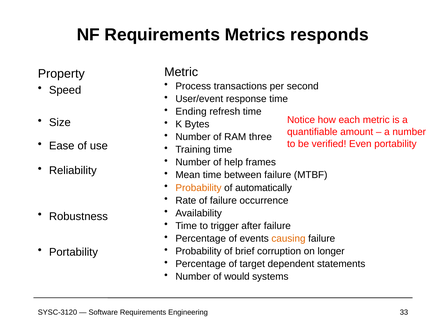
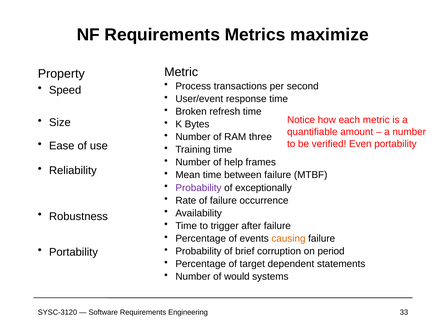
responds: responds -> maximize
Ending: Ending -> Broken
Probability at (198, 187) colour: orange -> purple
automatically: automatically -> exceptionally
longer: longer -> period
